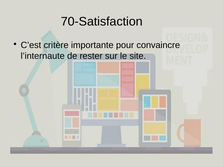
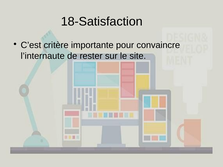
70-Satisfaction: 70-Satisfaction -> 18-Satisfaction
